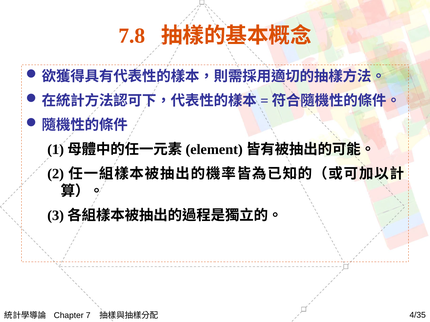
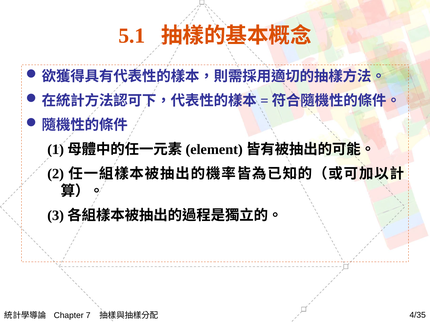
7.8: 7.8 -> 5.1
